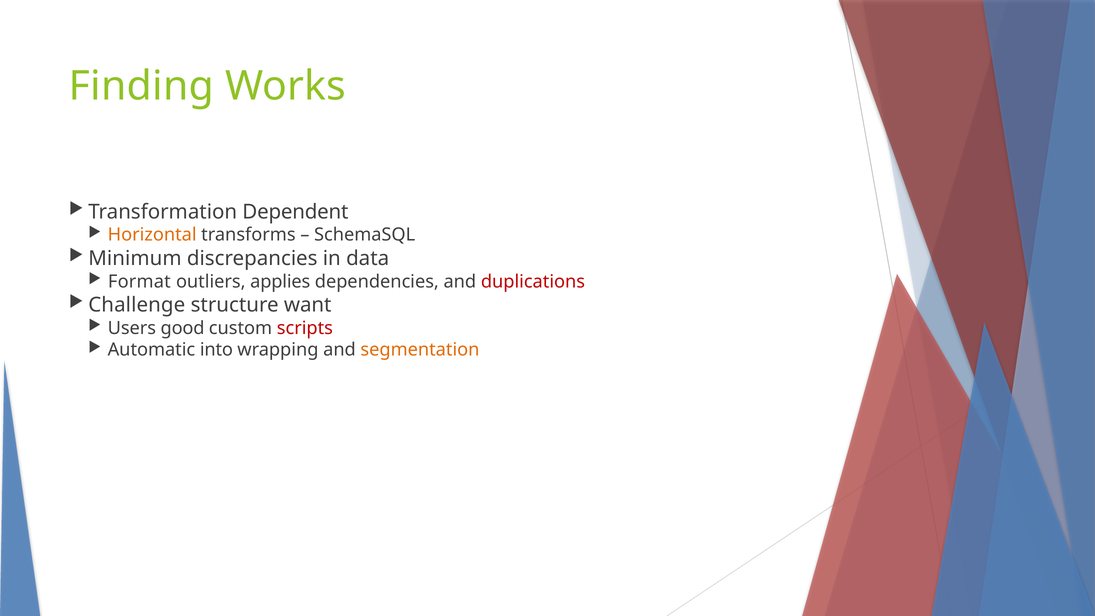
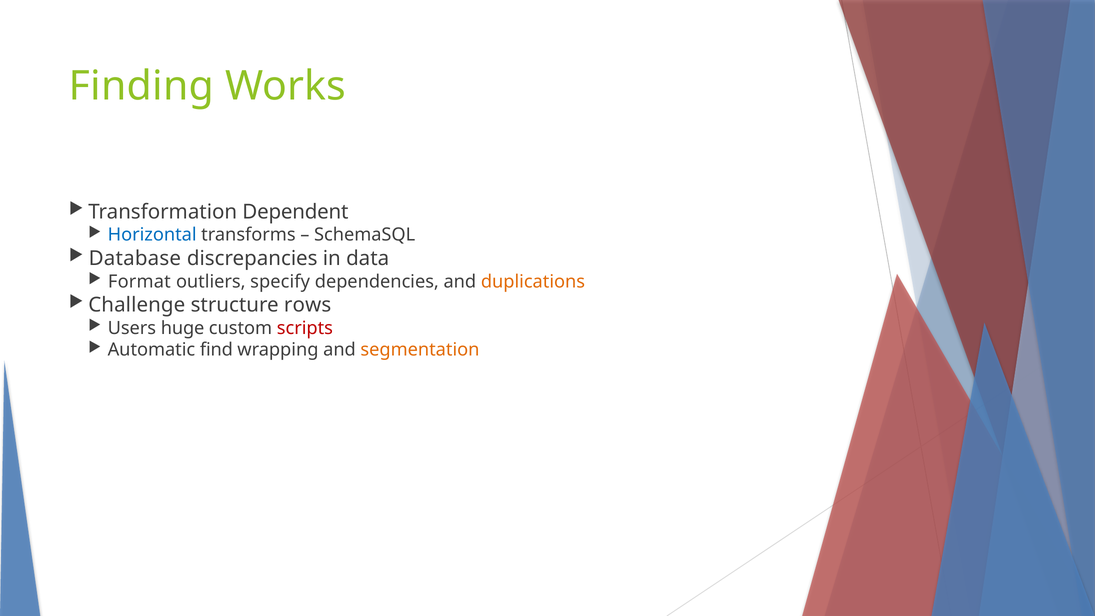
Horizontal colour: orange -> blue
Minimum: Minimum -> Database
applies: applies -> specify
duplications colour: red -> orange
want: want -> rows
good: good -> huge
into: into -> find
